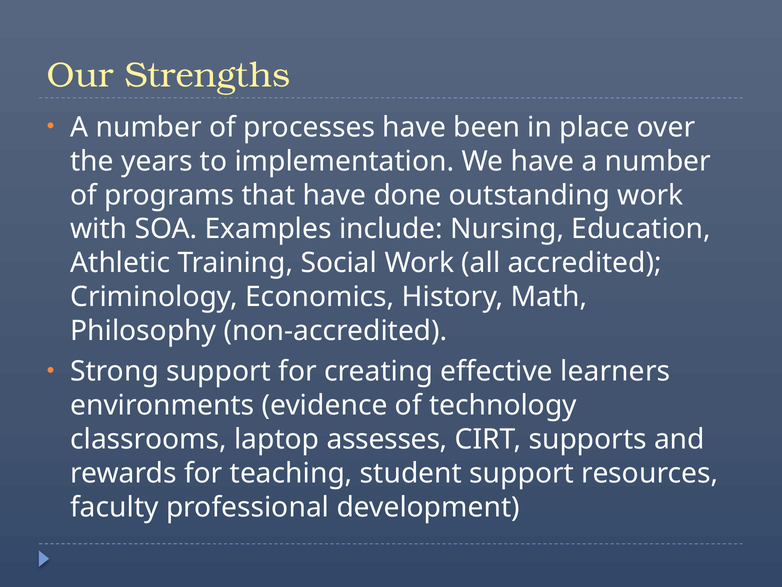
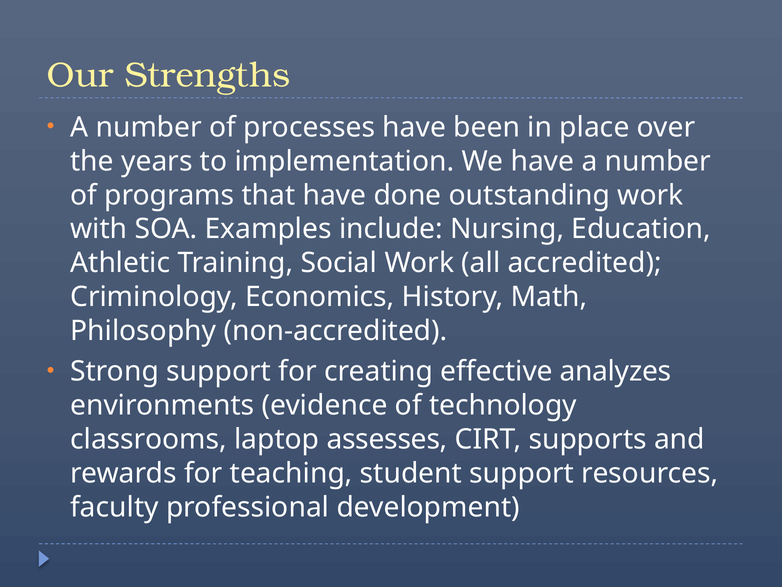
learners: learners -> analyzes
